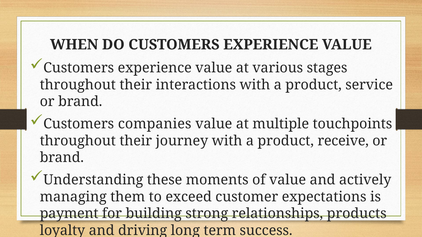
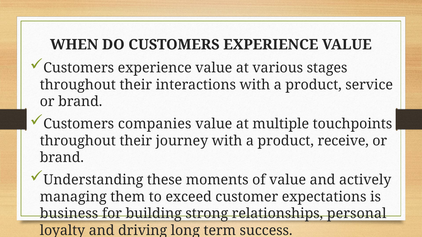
payment: payment -> business
products: products -> personal
